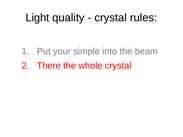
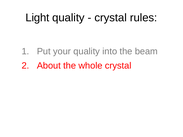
your simple: simple -> quality
There: There -> About
